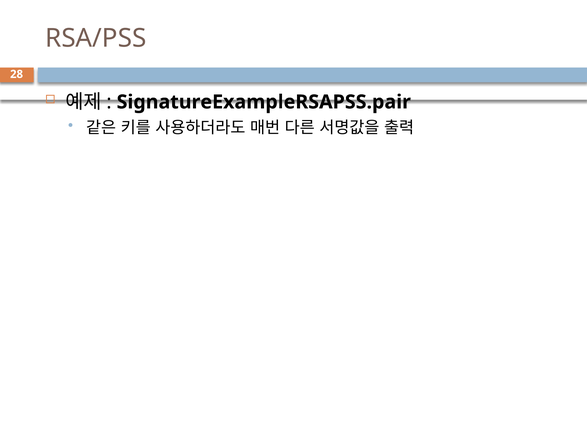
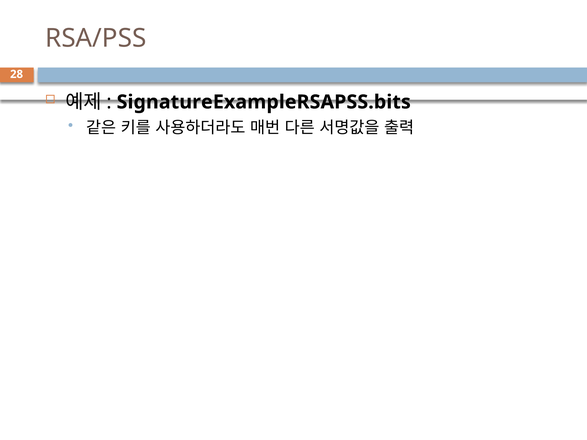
SignatureExampleRSAPSS.pair: SignatureExampleRSAPSS.pair -> SignatureExampleRSAPSS.bits
